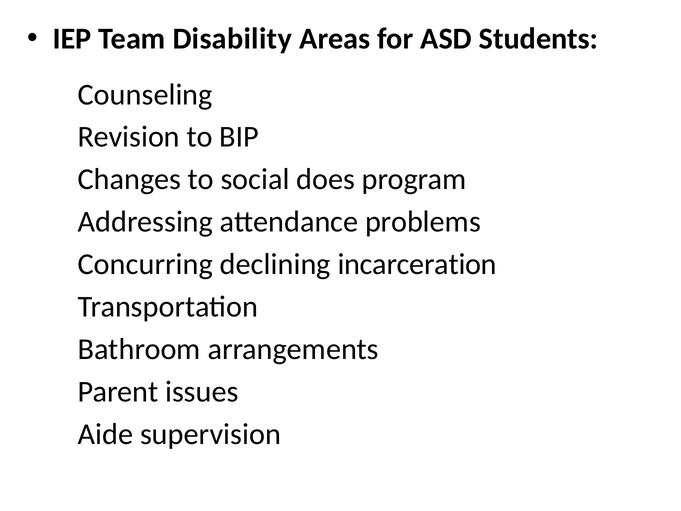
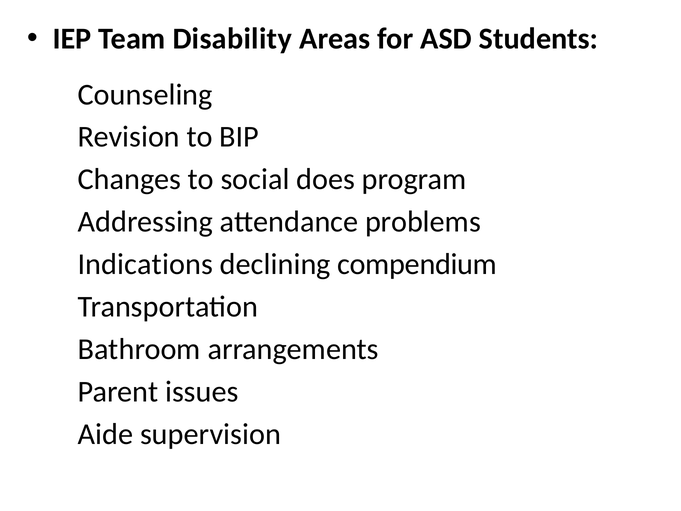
Concurring: Concurring -> Indications
incarceration: incarceration -> compendium
